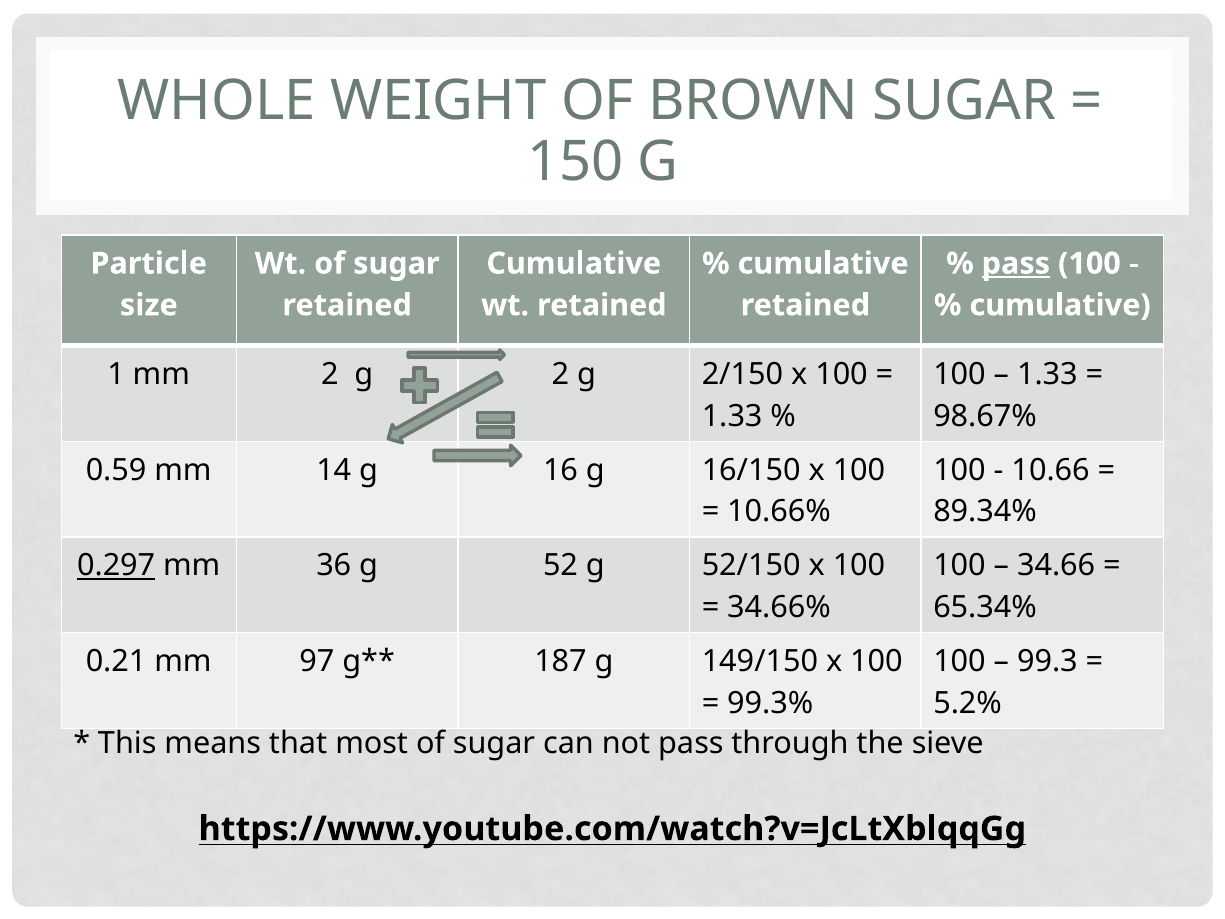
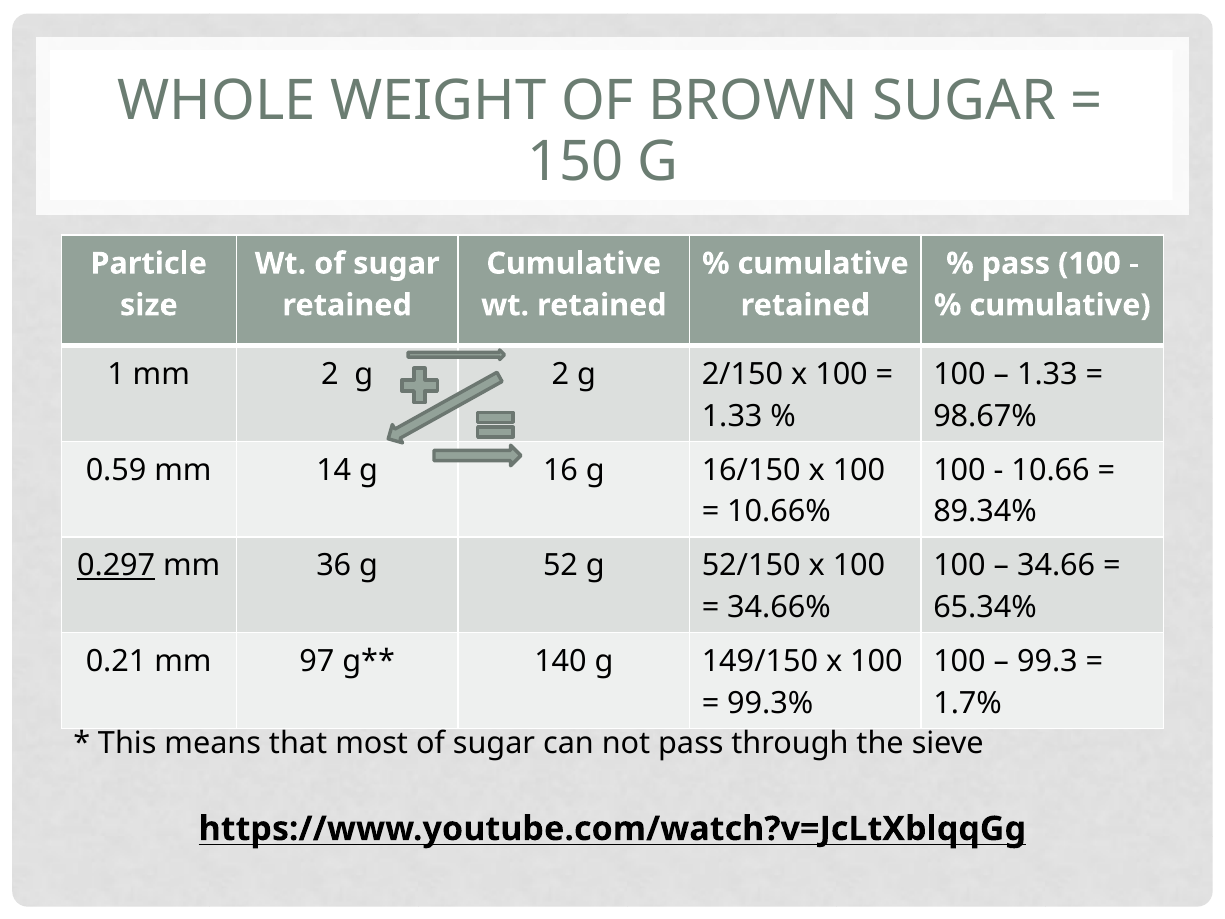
pass at (1016, 263) underline: present -> none
187: 187 -> 140
5.2%: 5.2% -> 1.7%
